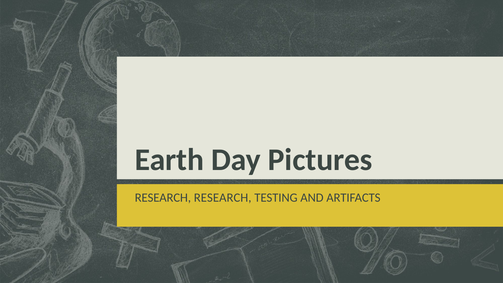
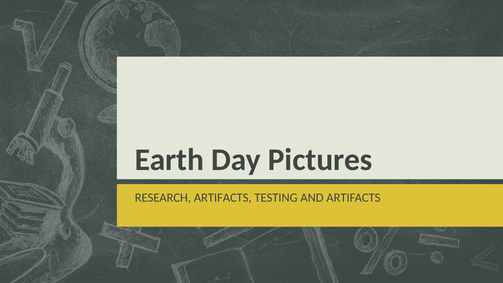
RESEARCH RESEARCH: RESEARCH -> ARTIFACTS
